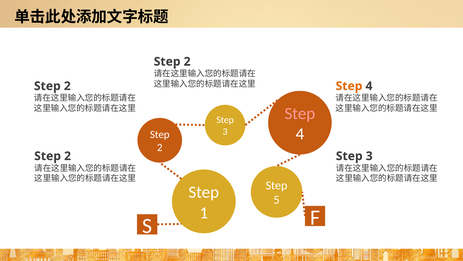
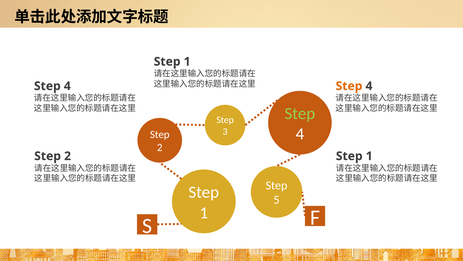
2 at (187, 61): 2 -> 1
2 at (67, 86): 2 -> 4
Step at (300, 113) colour: pink -> light green
3 at (369, 156): 3 -> 1
